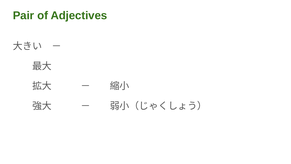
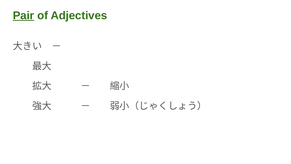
Pair underline: none -> present
